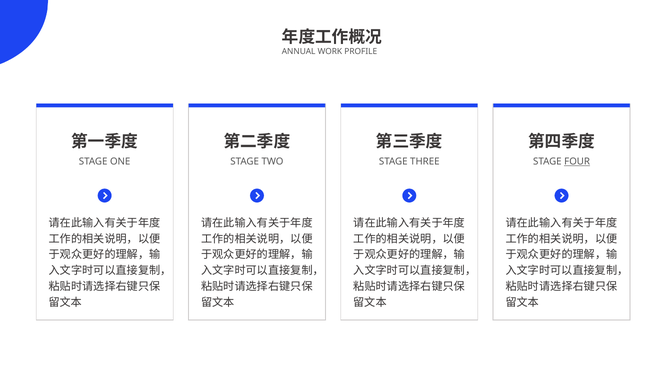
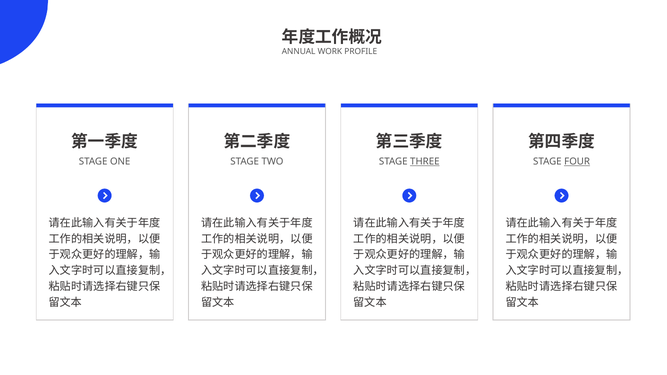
THREE underline: none -> present
